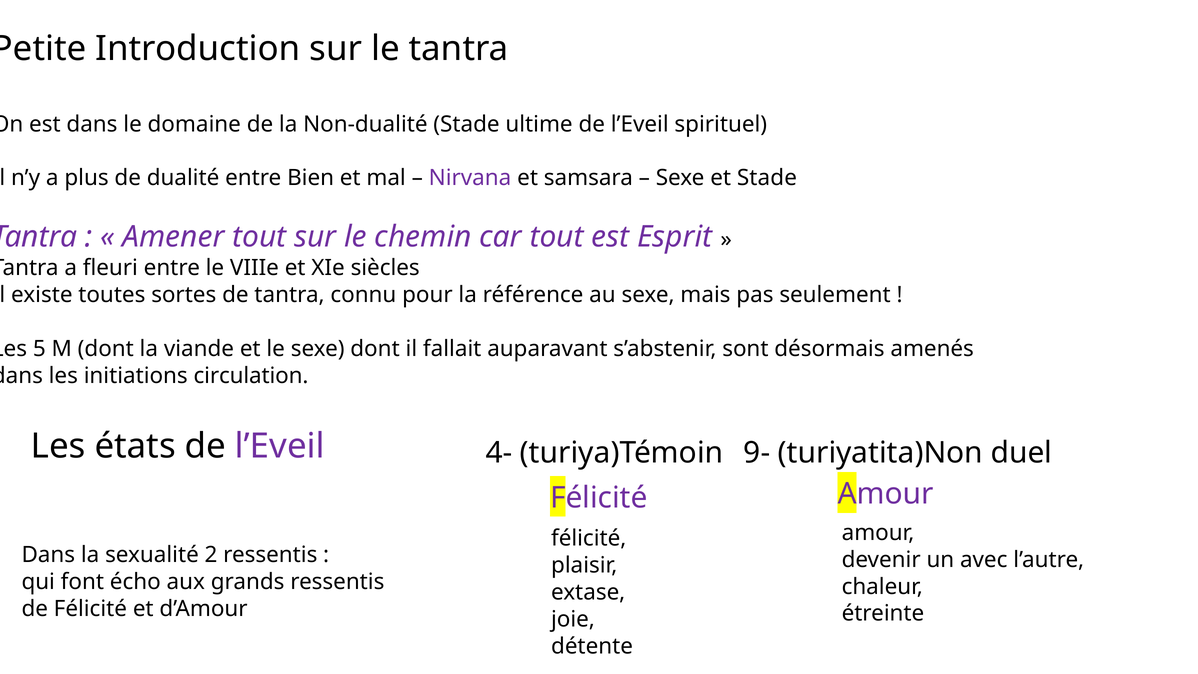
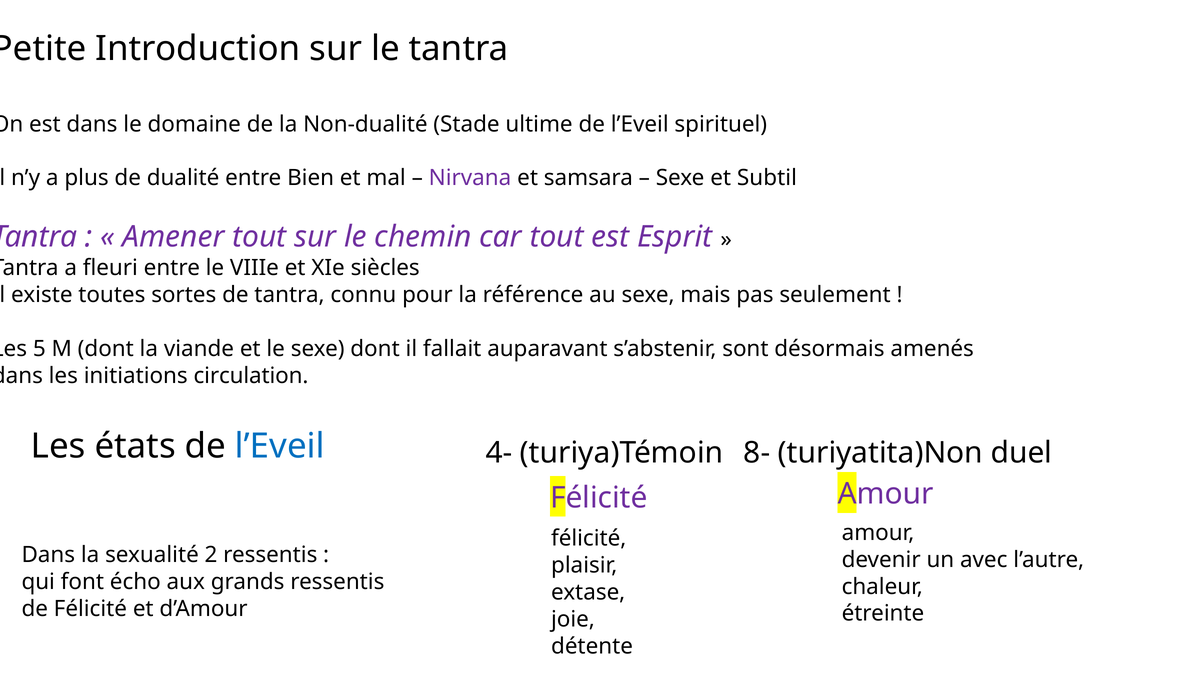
et Stade: Stade -> Subtil
l’Eveil at (280, 446) colour: purple -> blue
9-: 9- -> 8-
